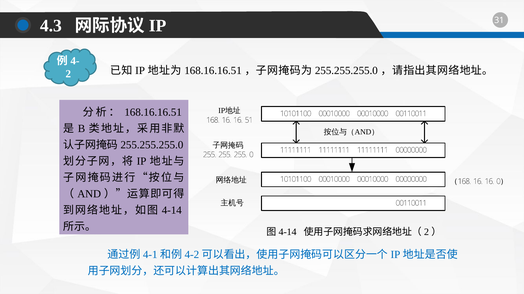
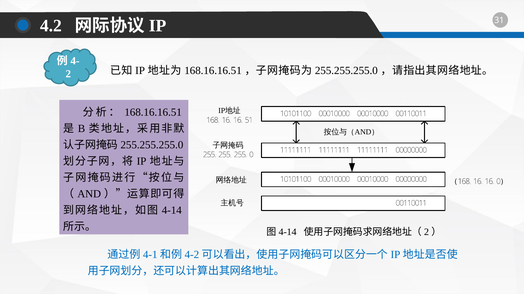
4.3: 4.3 -> 4.2
